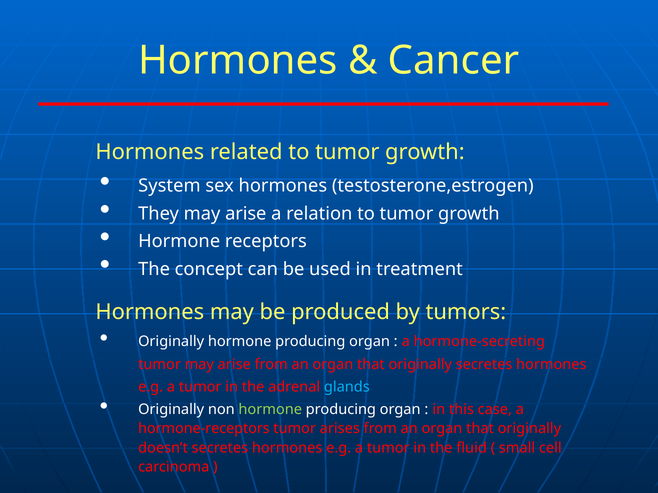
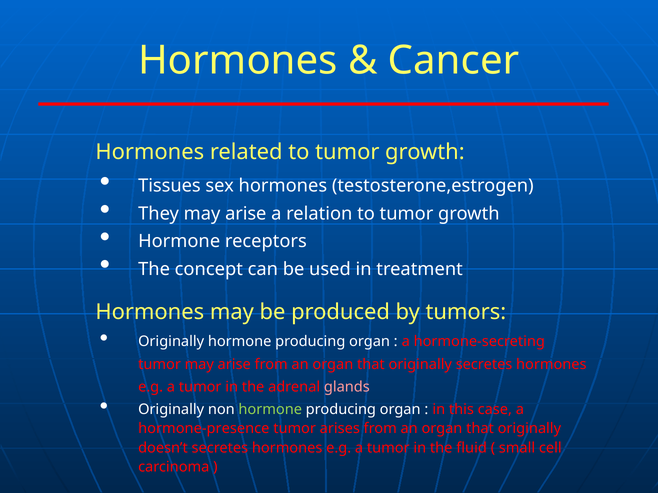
System: System -> Tissues
glands colour: light blue -> pink
hormone-receptors: hormone-receptors -> hormone-presence
